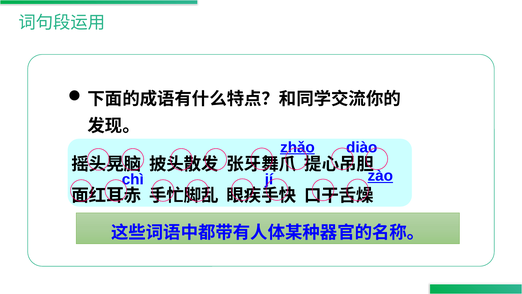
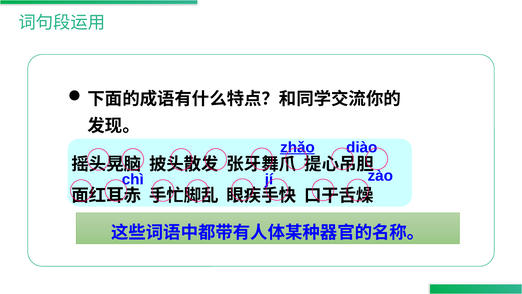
zào underline: present -> none
